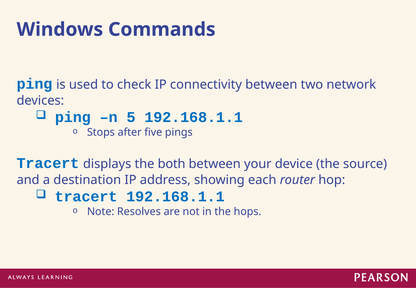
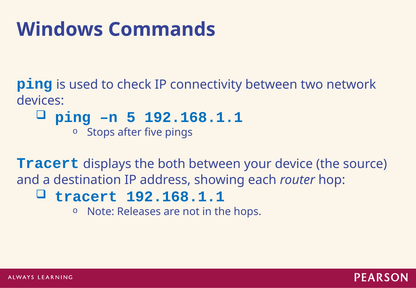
Resolves: Resolves -> Releases
